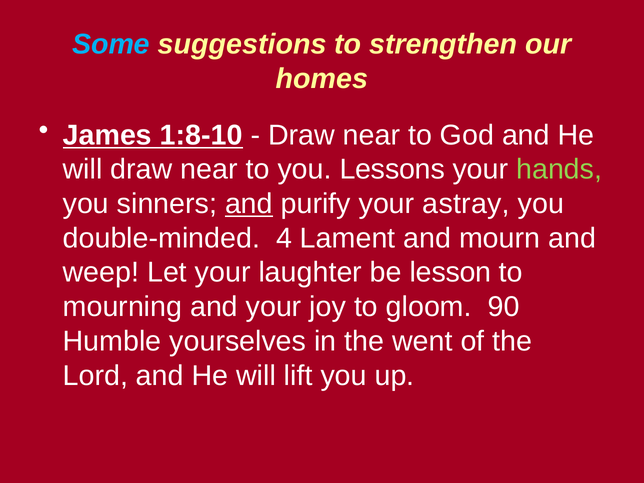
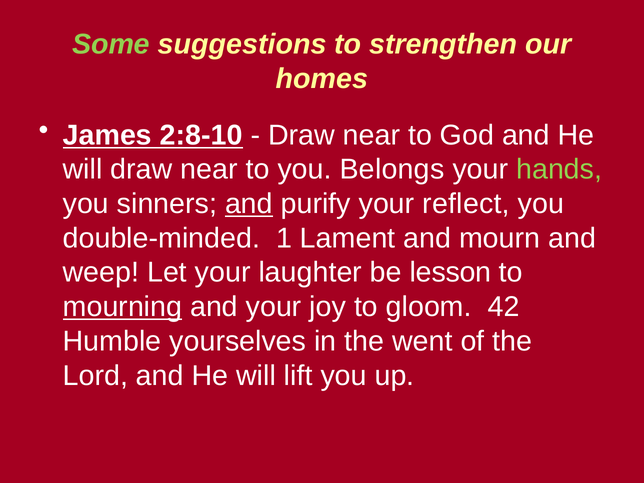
Some colour: light blue -> light green
1:8-10: 1:8-10 -> 2:8-10
Lessons: Lessons -> Belongs
astray: astray -> reflect
4: 4 -> 1
mourning underline: none -> present
90: 90 -> 42
